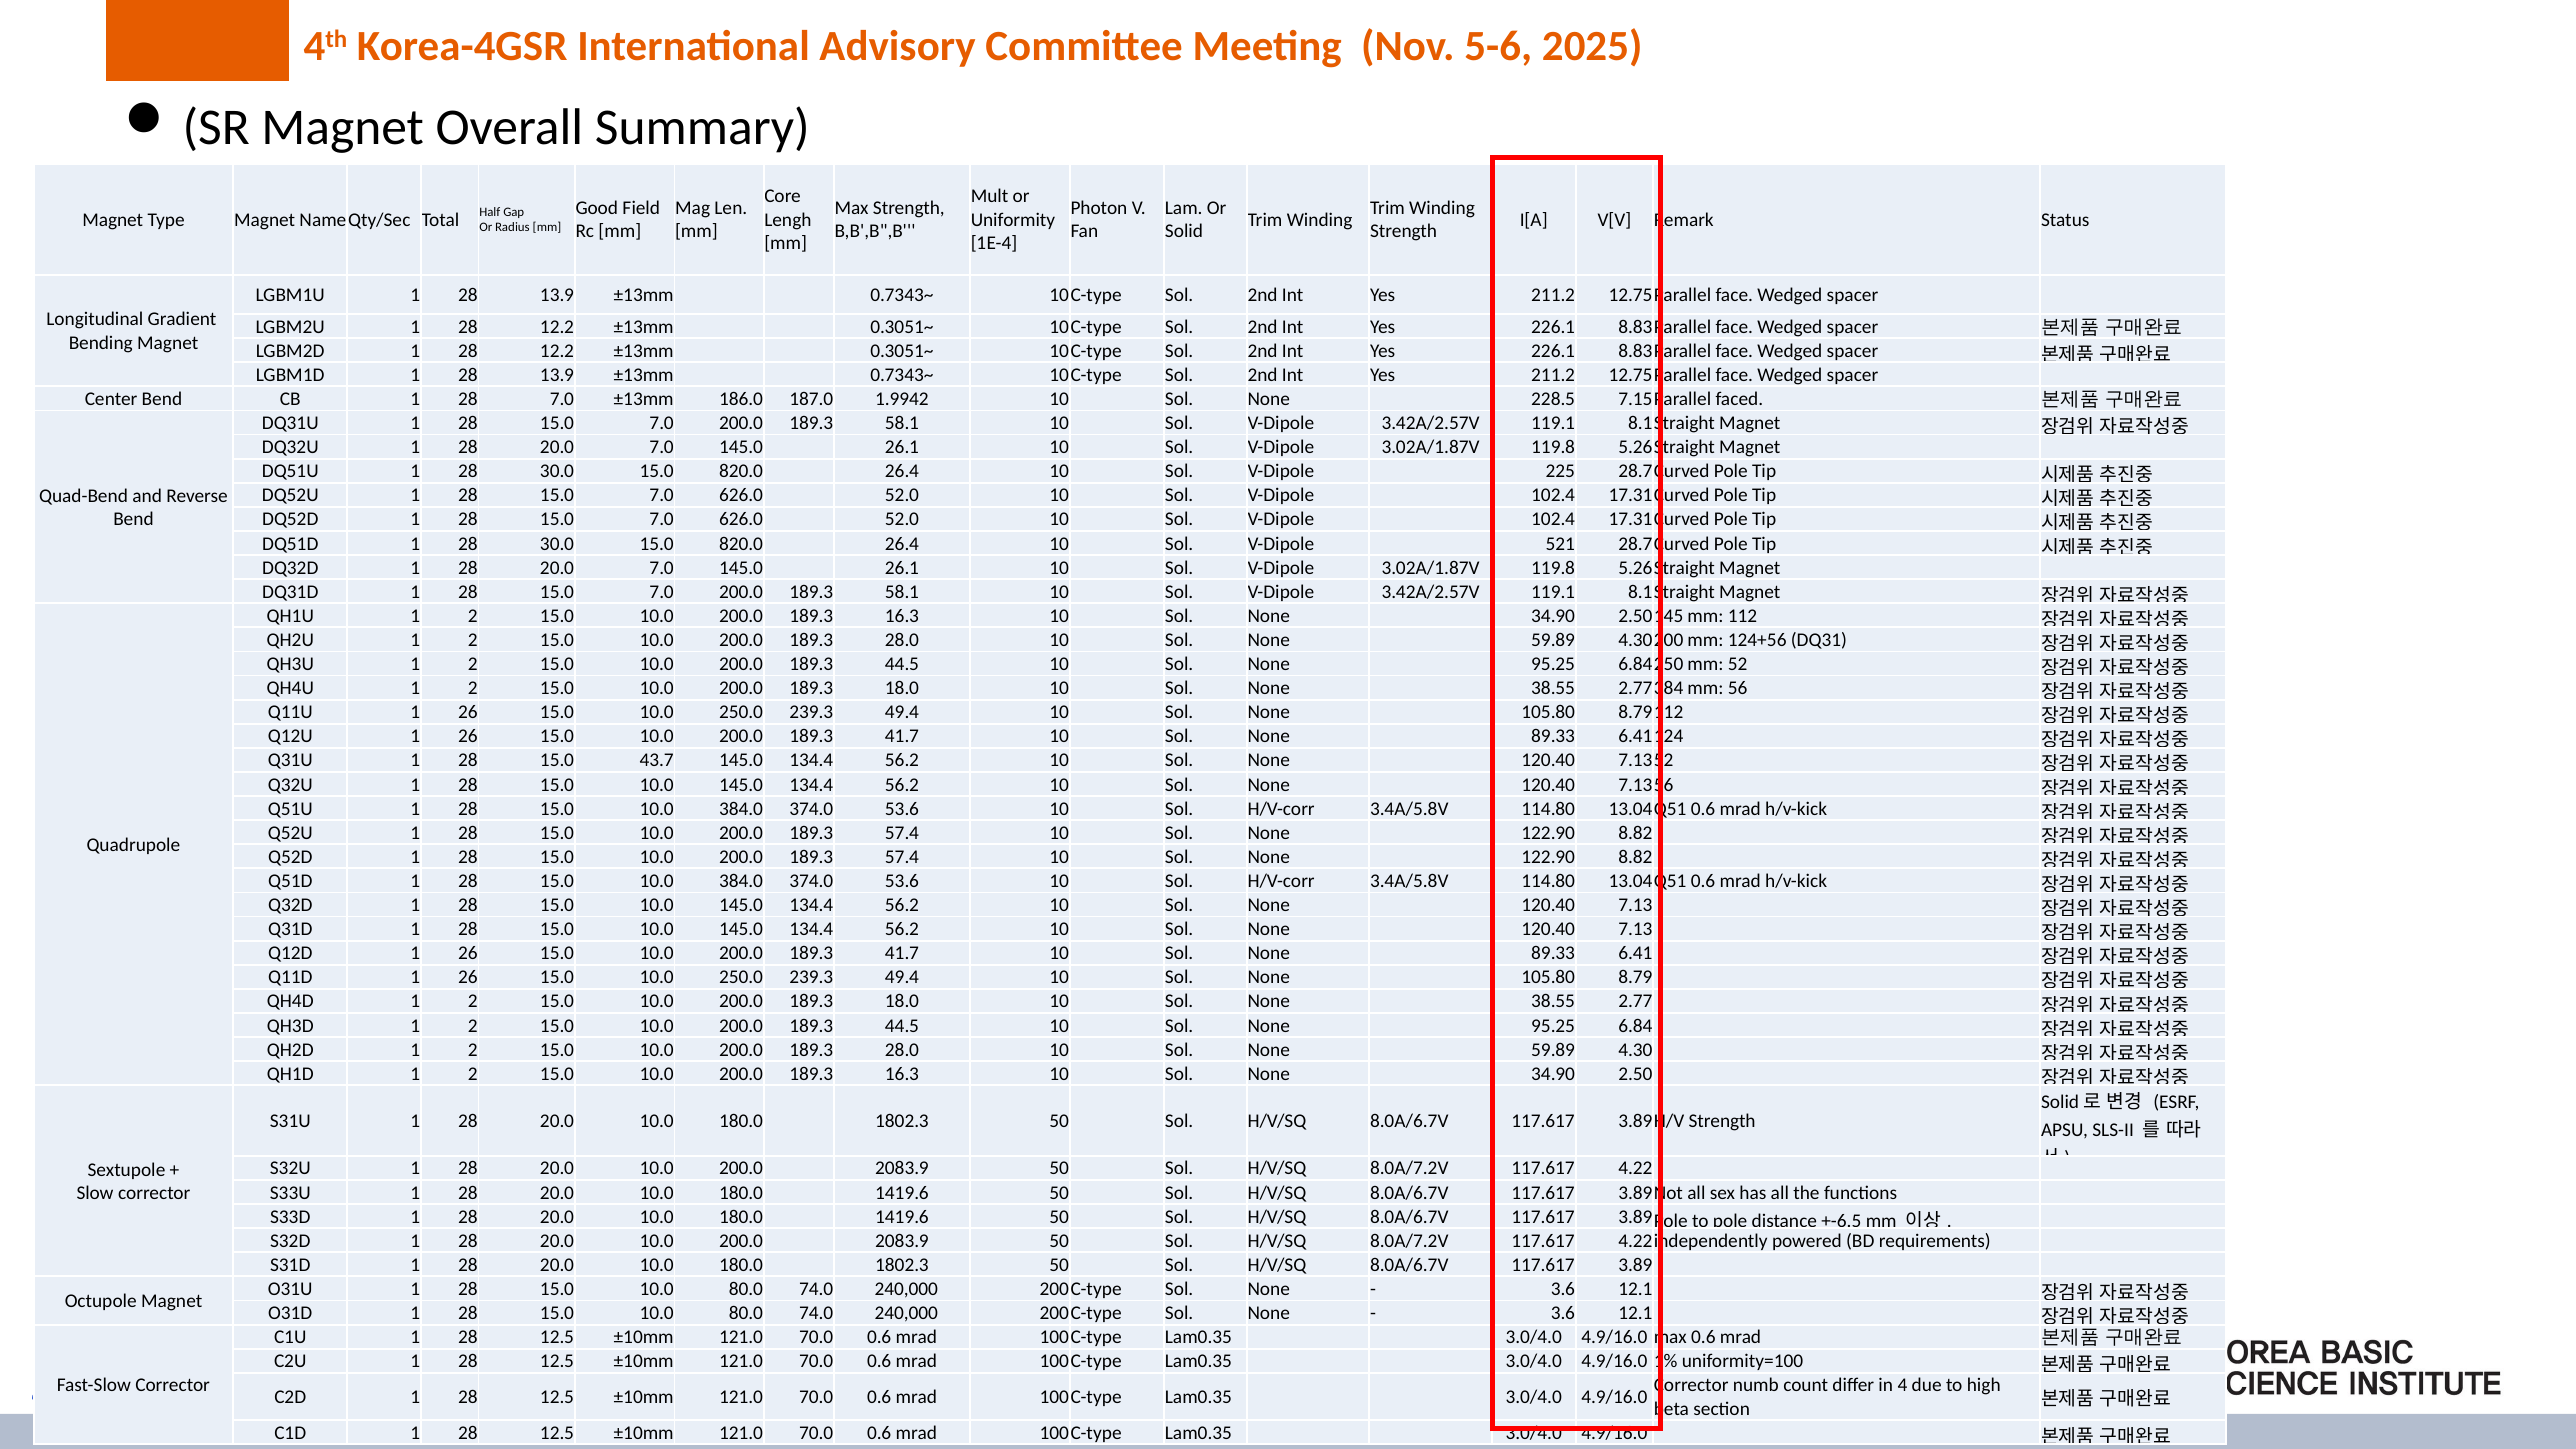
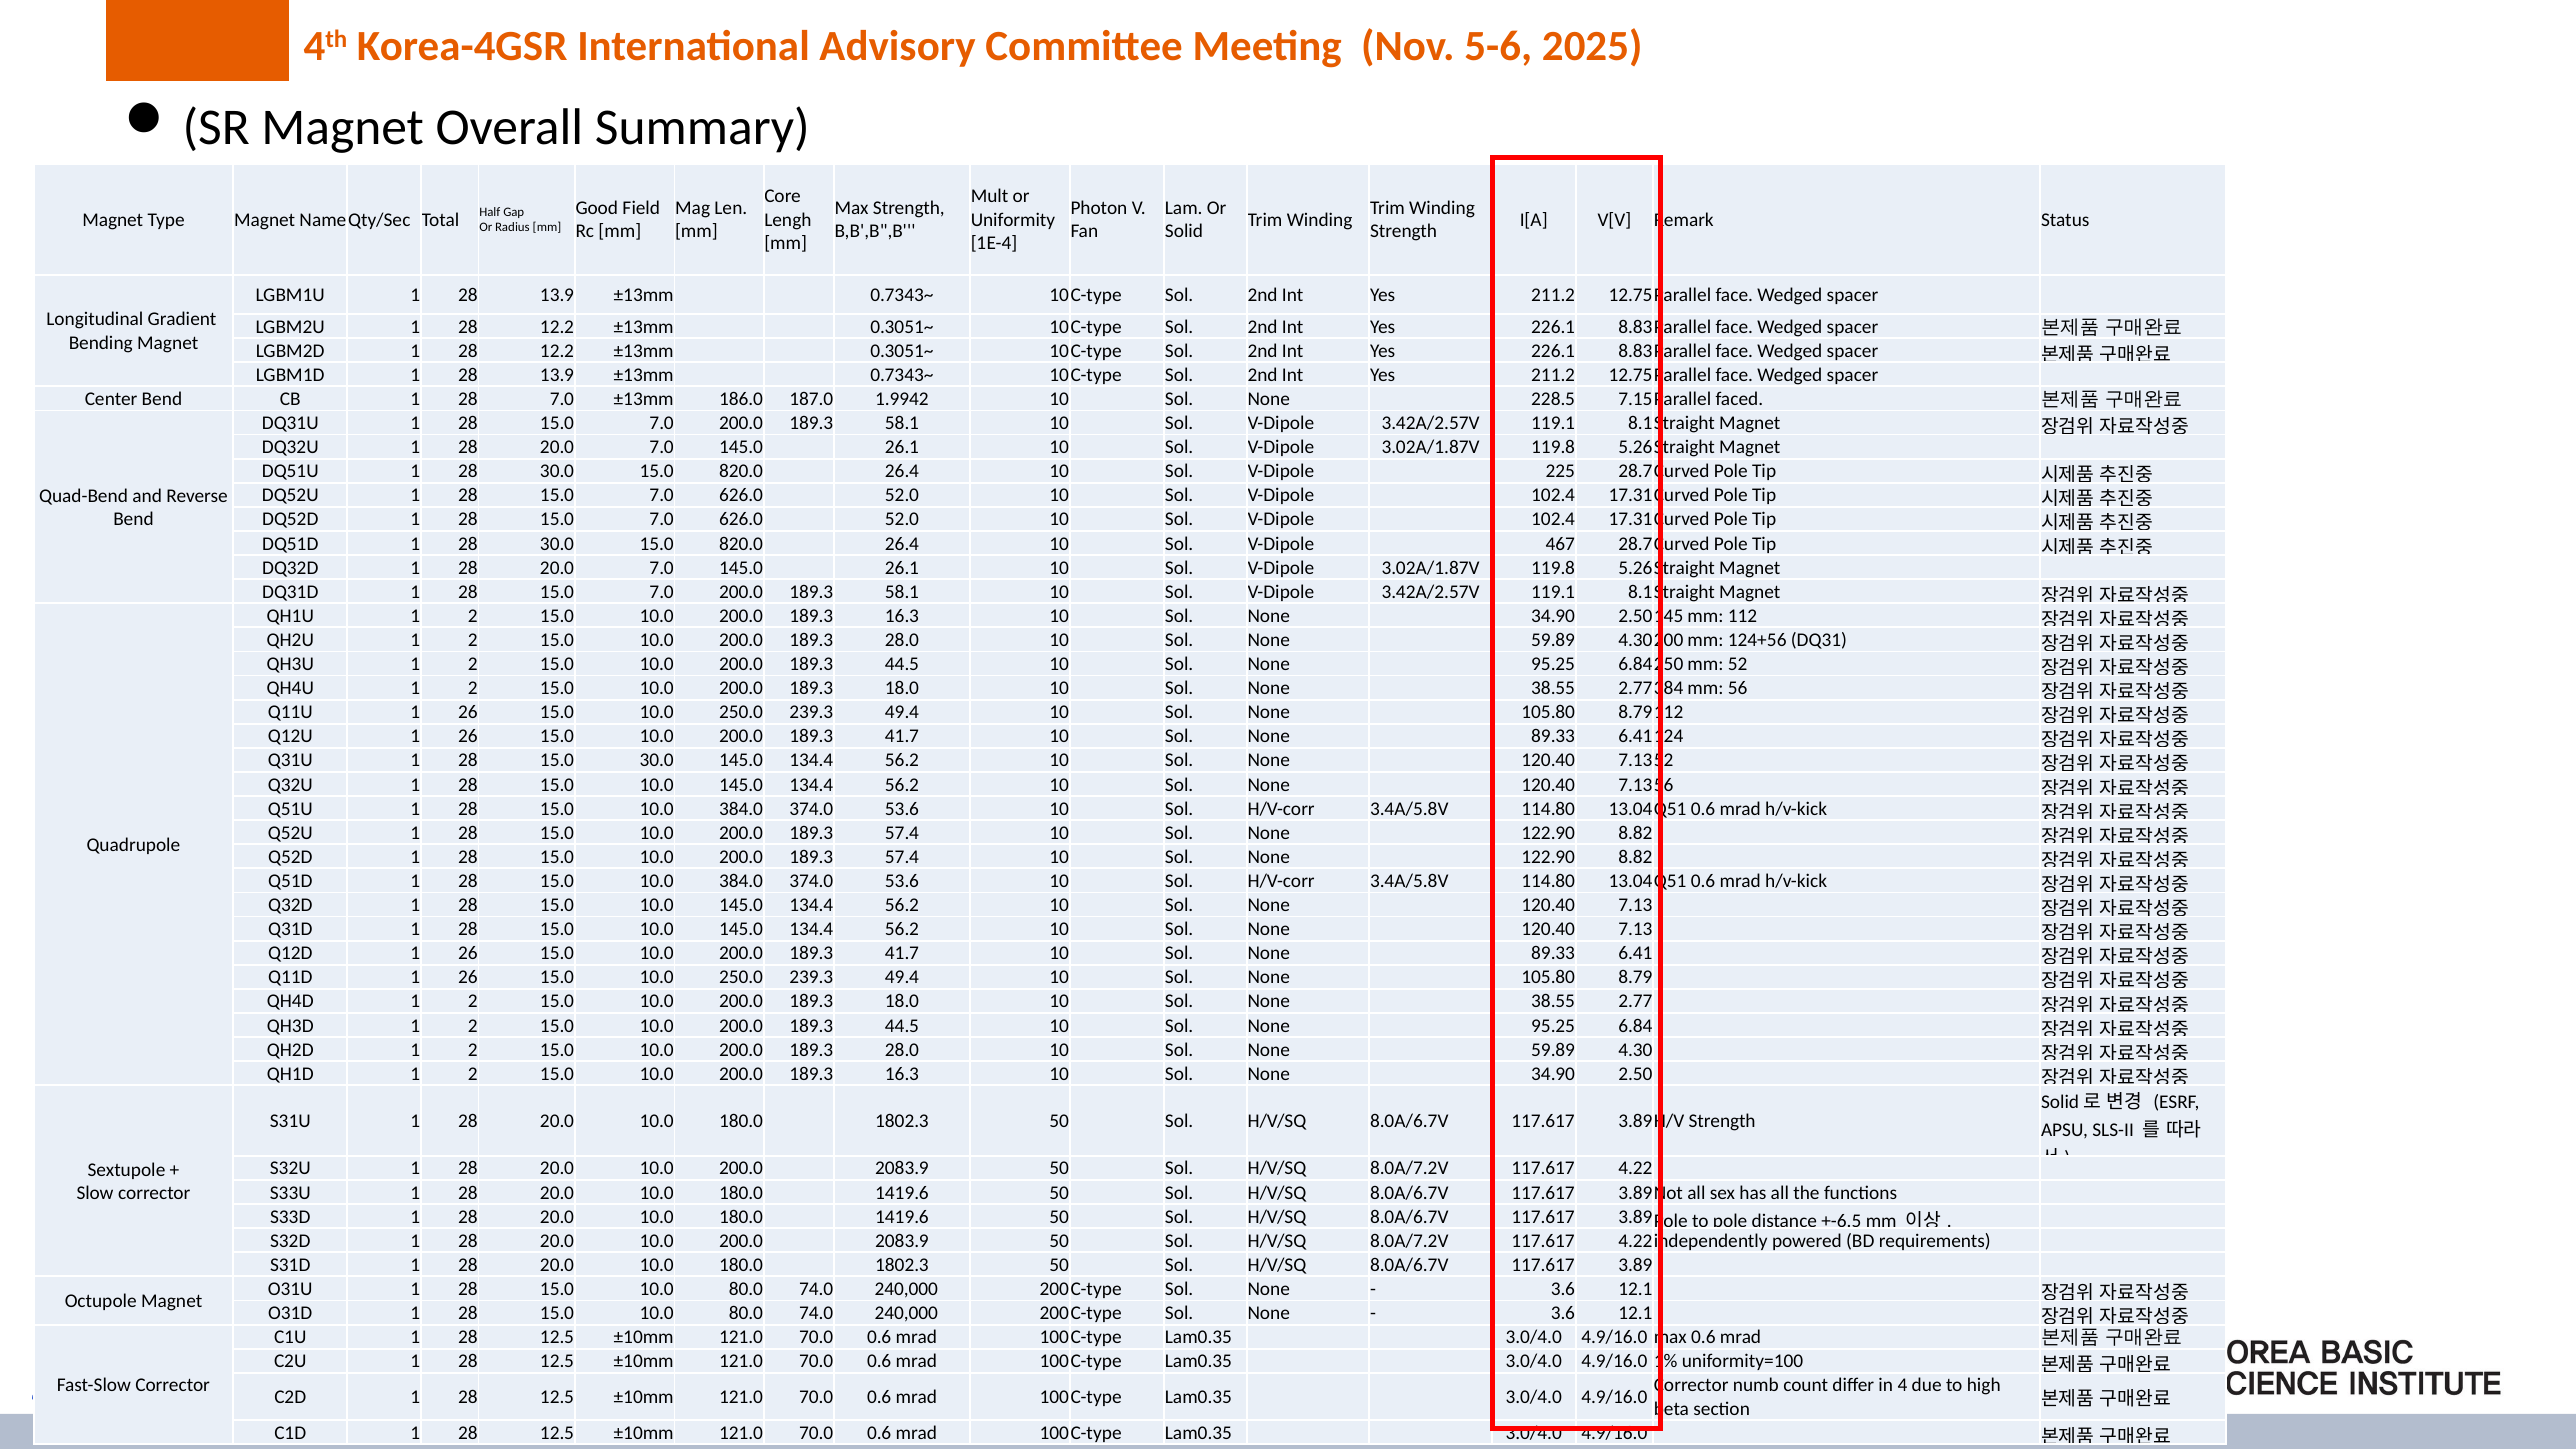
521: 521 -> 467
15.0 43.7: 43.7 -> 30.0
